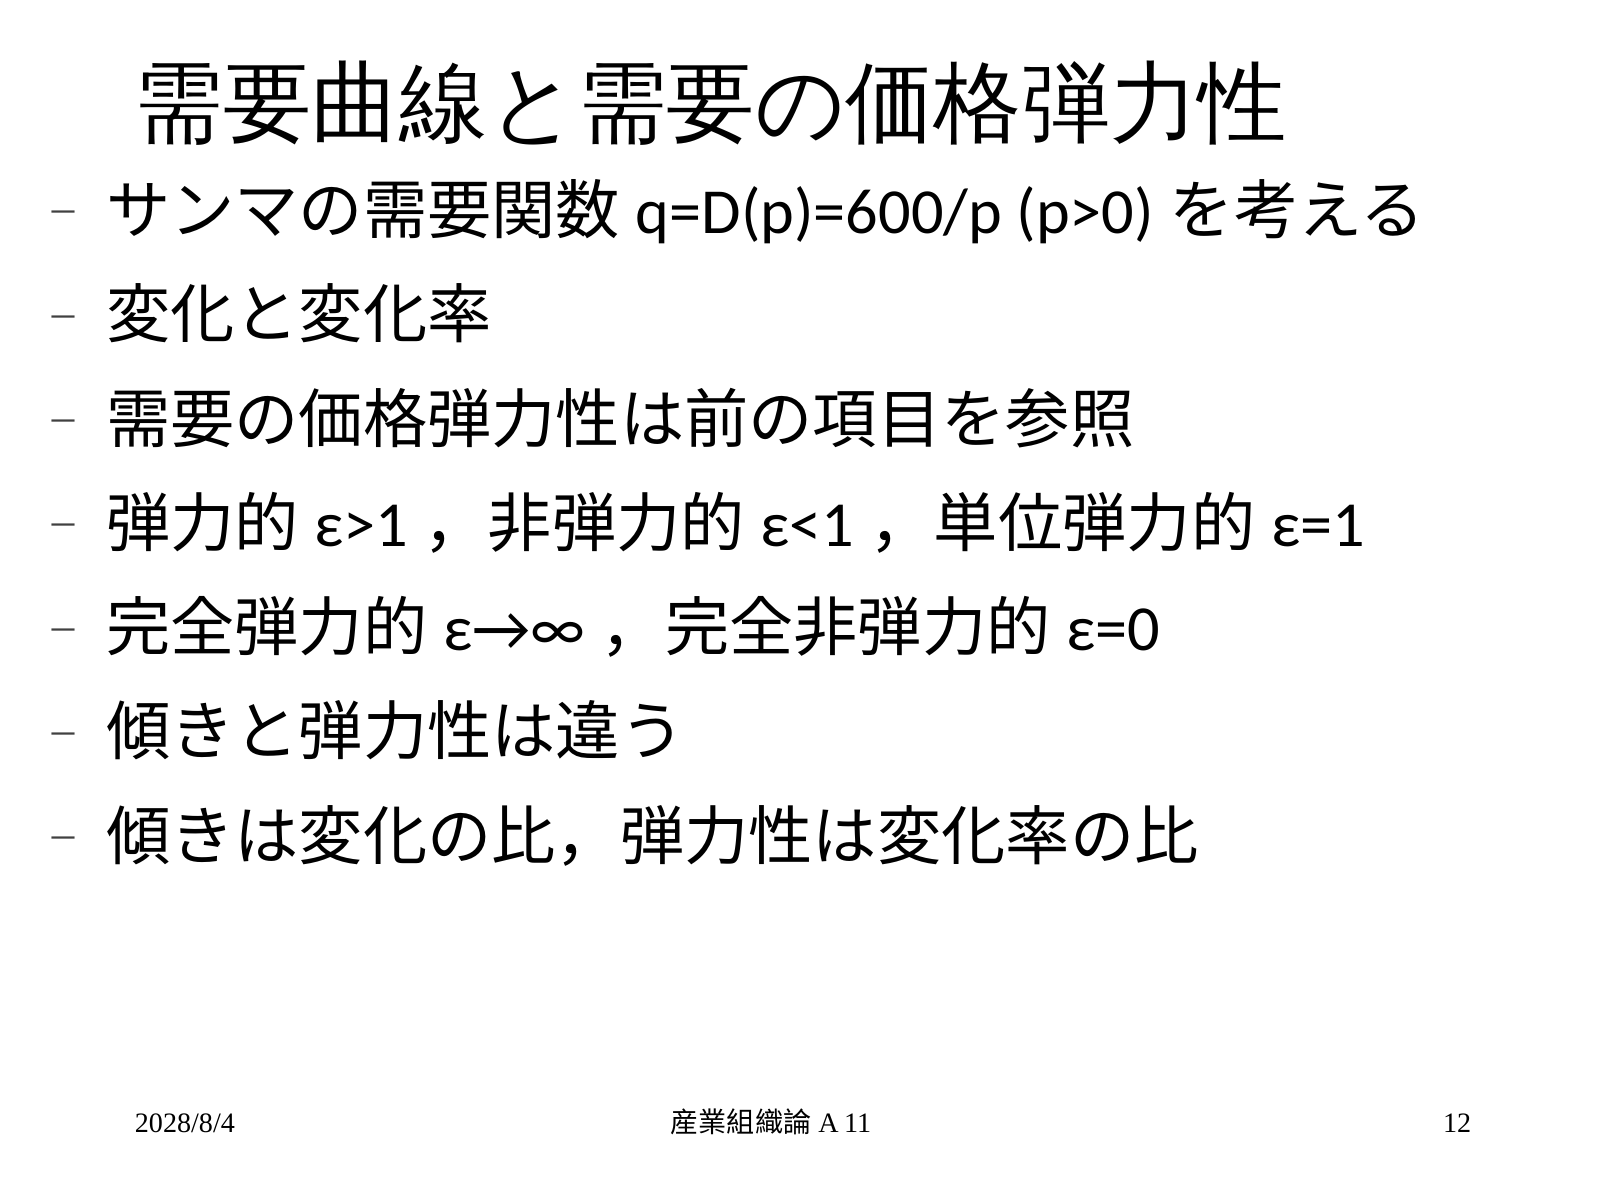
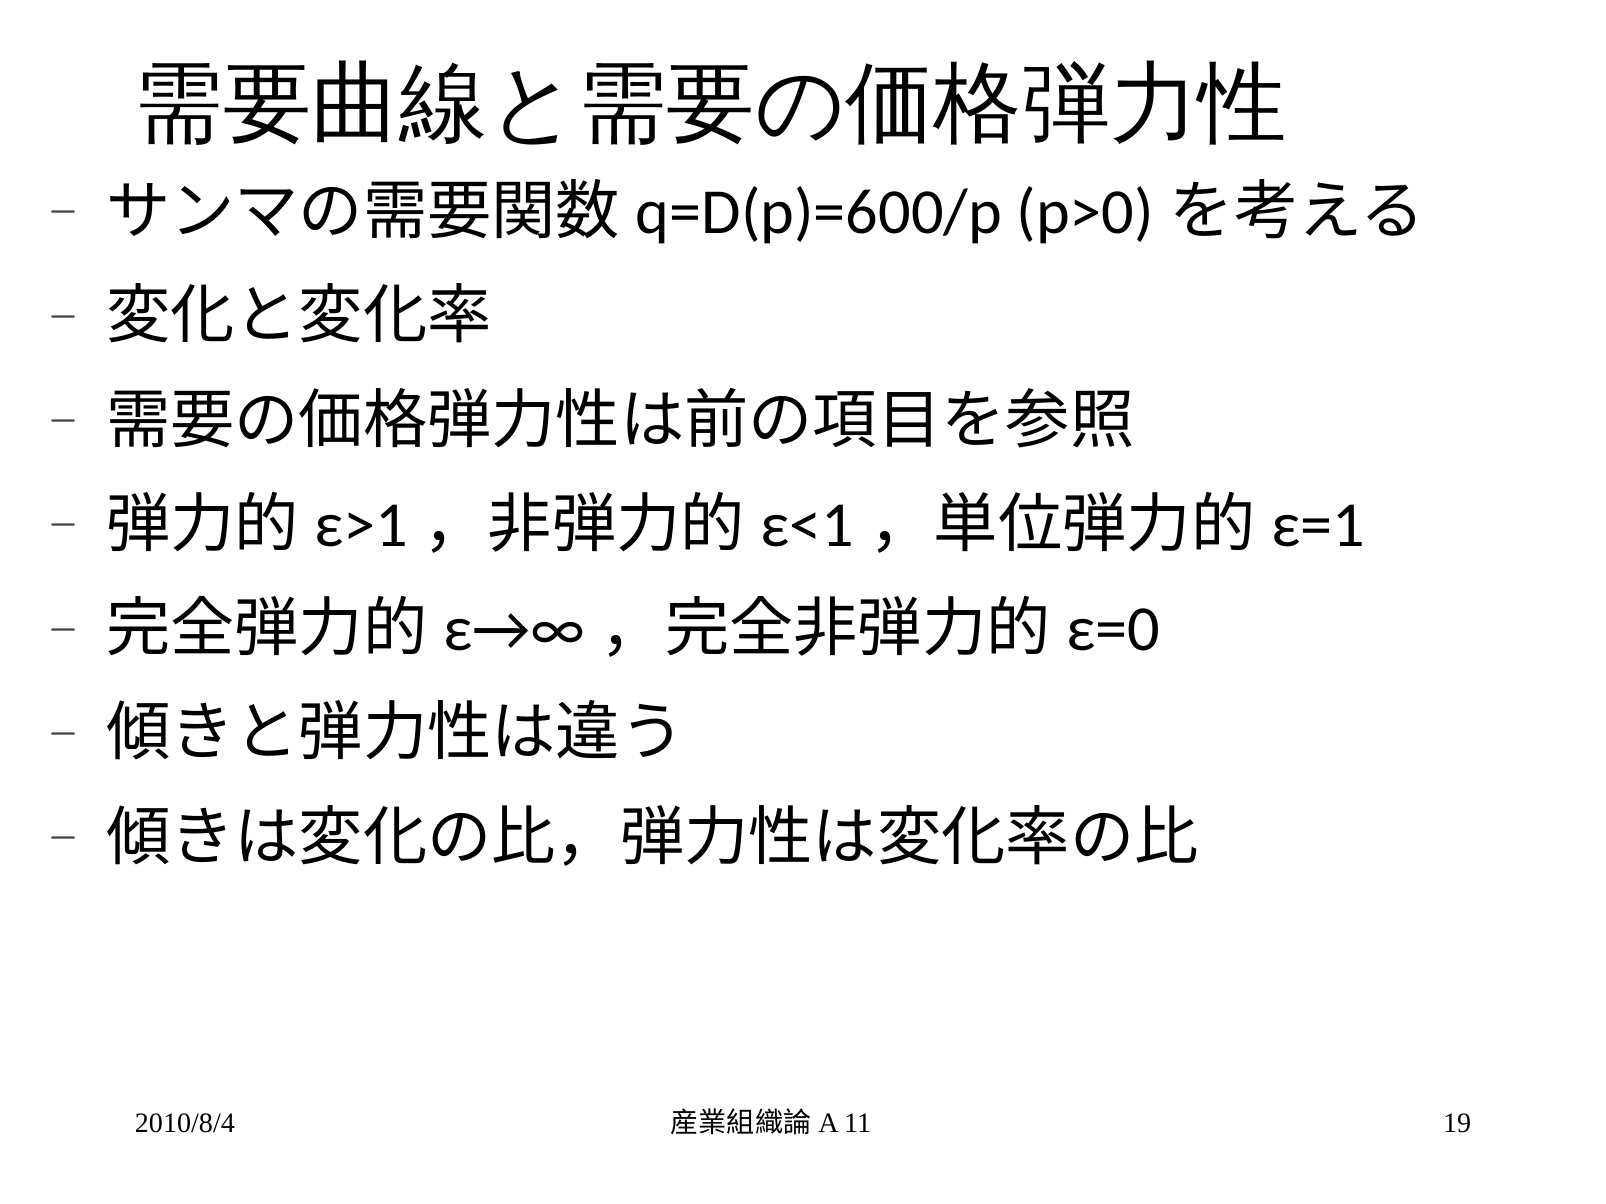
2028/8/4: 2028/8/4 -> 2010/8/4
12: 12 -> 19
